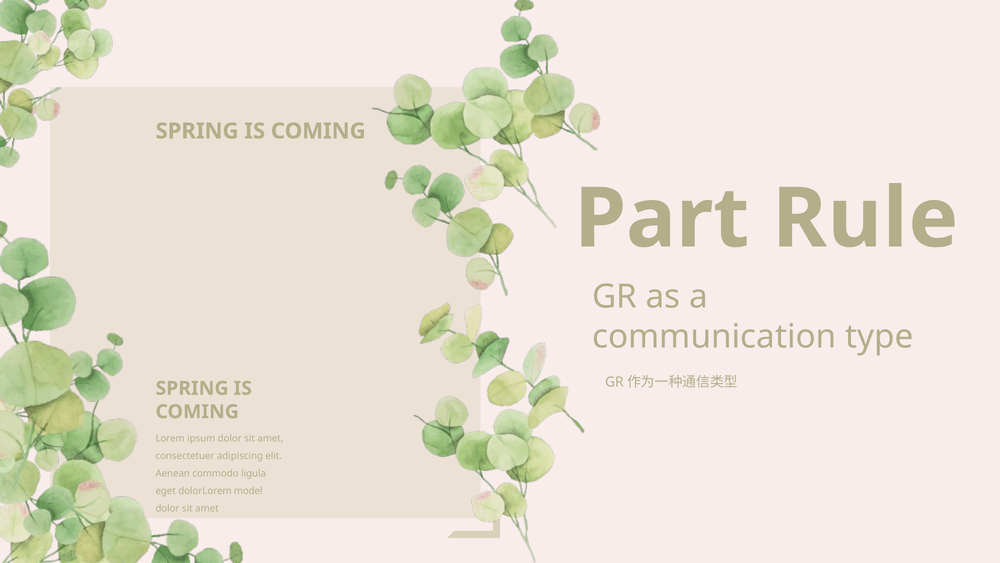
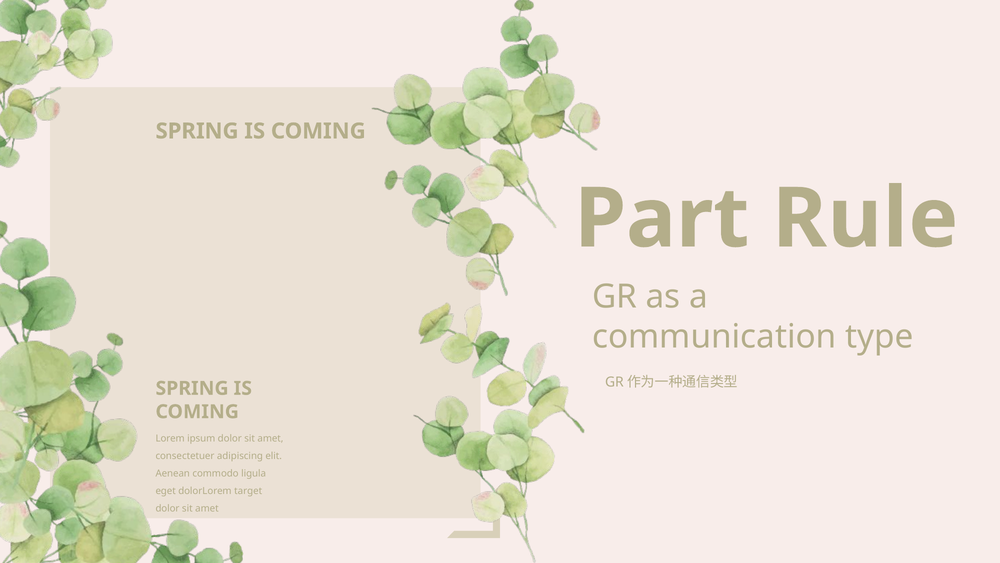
model: model -> target
